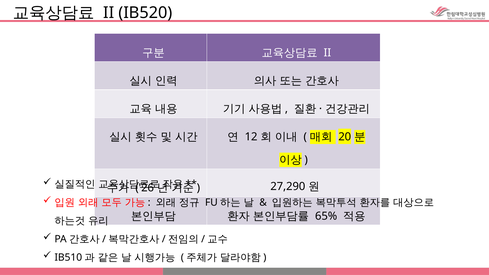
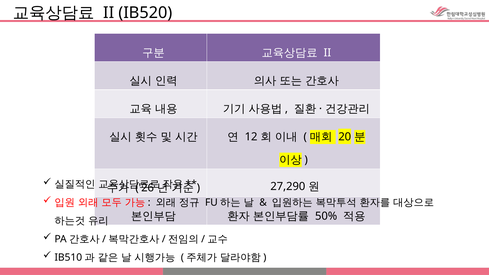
65%: 65% -> 50%
